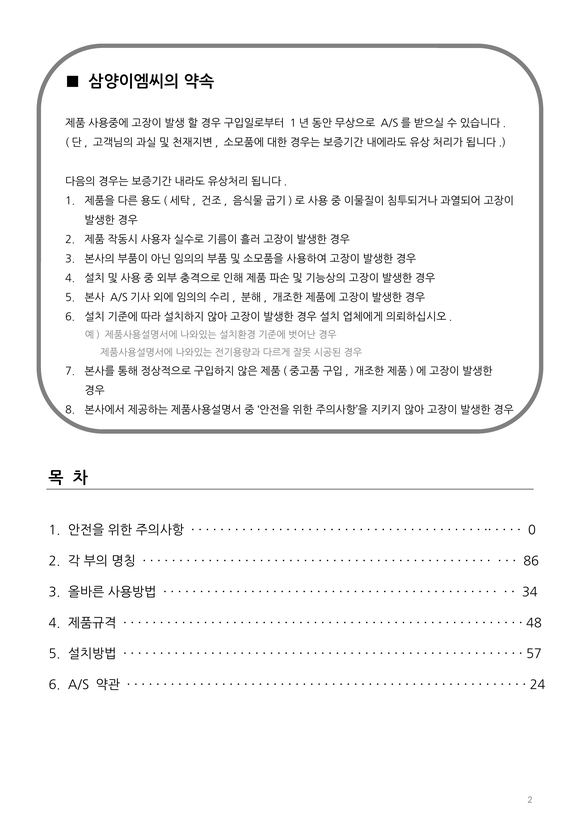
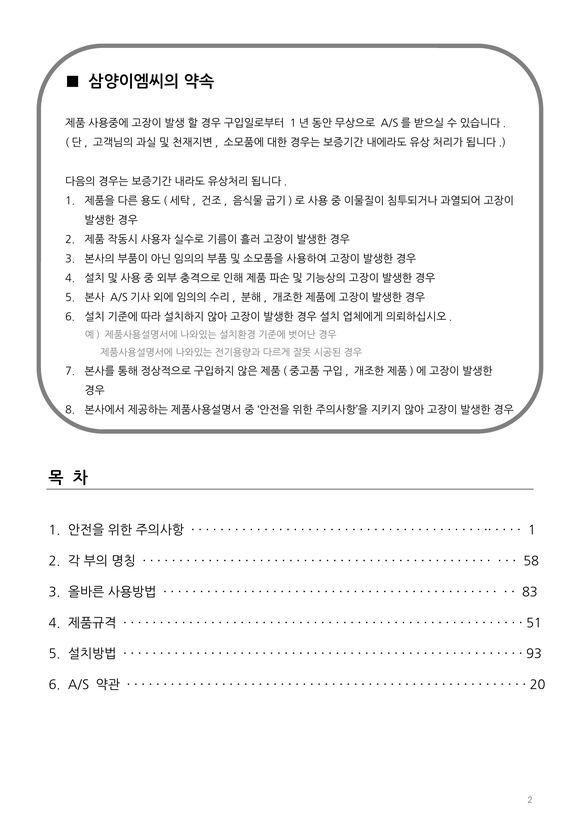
0 at (532, 530): 0 -> 1
86: 86 -> 58
34: 34 -> 83
48: 48 -> 51
57: 57 -> 93
24: 24 -> 20
